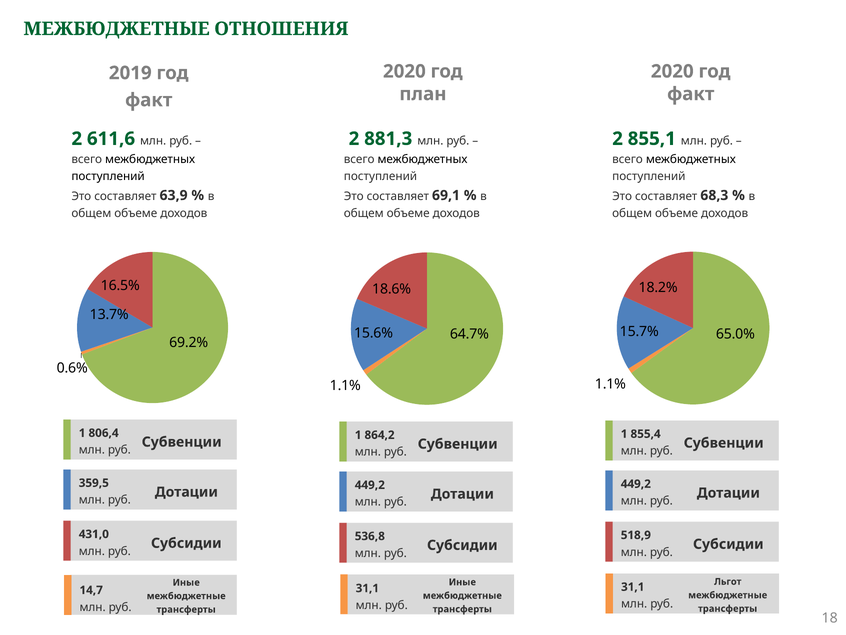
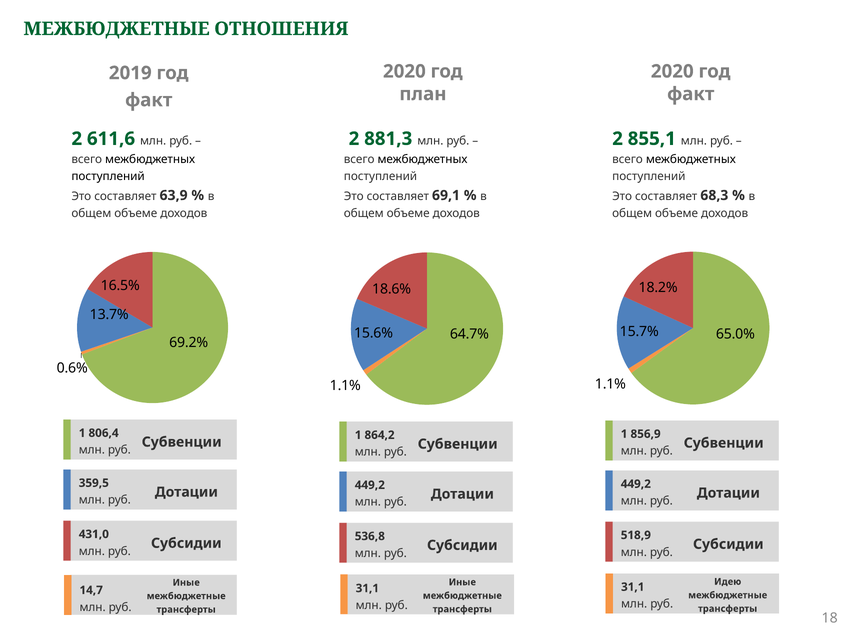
855,4: 855,4 -> 856,9
Льгот: Льгот -> Идею
